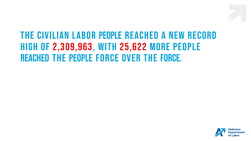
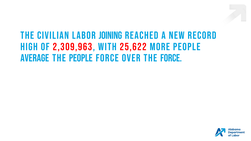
labor people: people -> joining
reached at (35, 58): reached -> average
